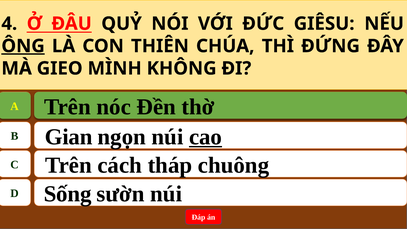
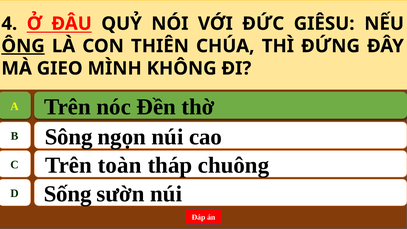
Gian: Gian -> Sông
cao underline: present -> none
cách: cách -> toàn
